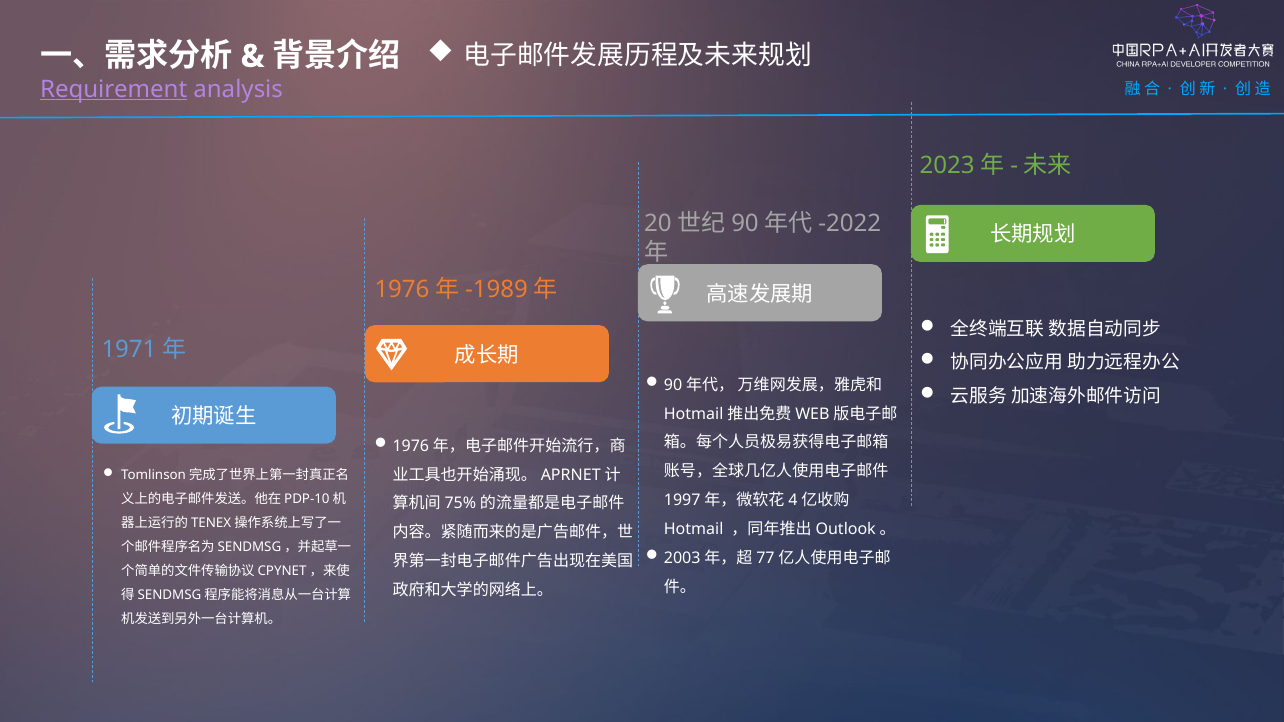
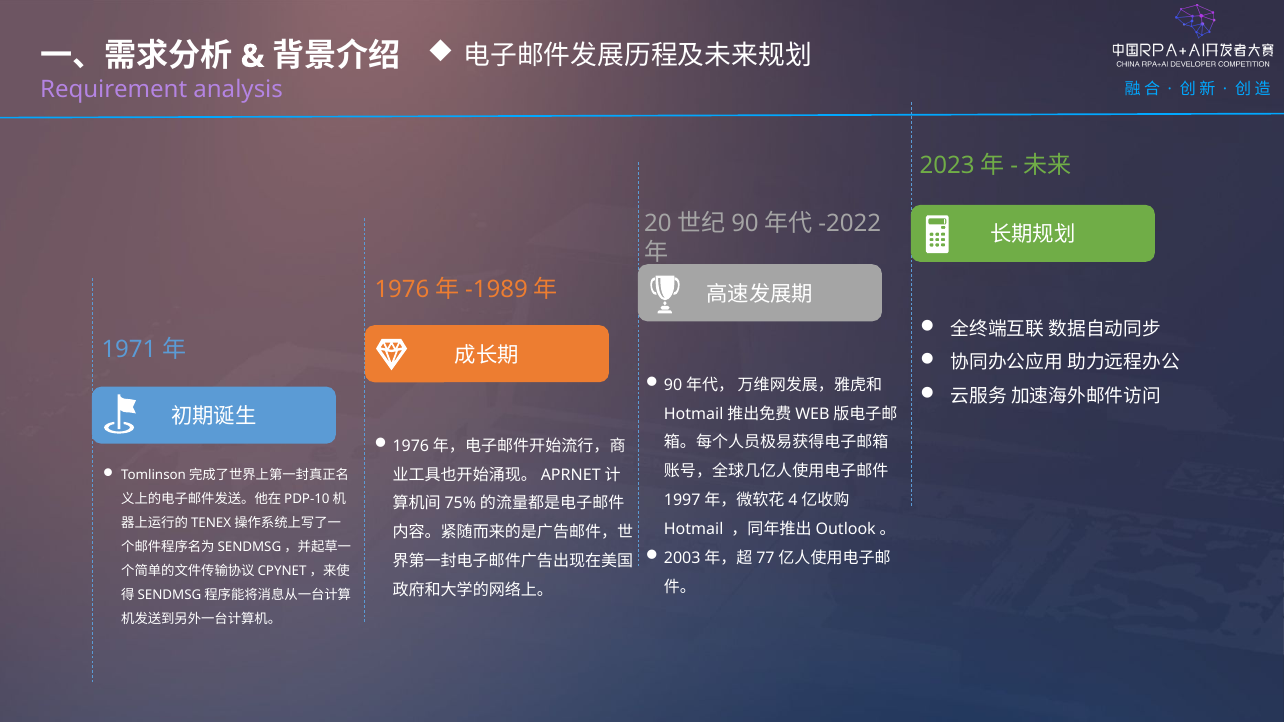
Requirement underline: present -> none
